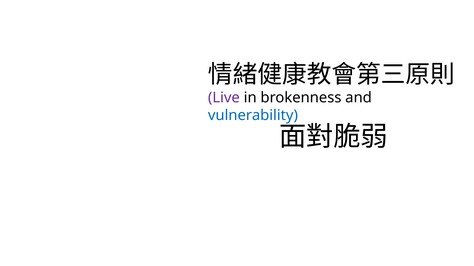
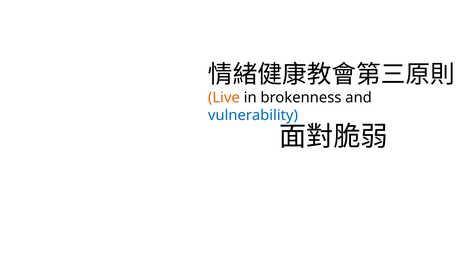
Live colour: purple -> orange
